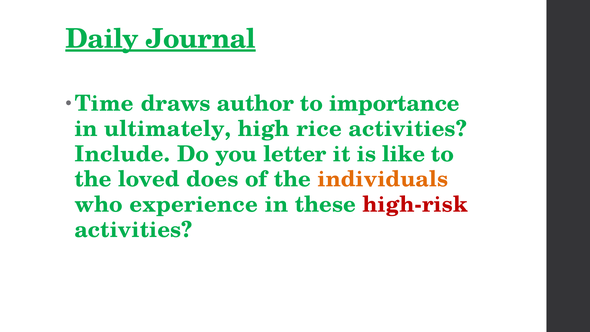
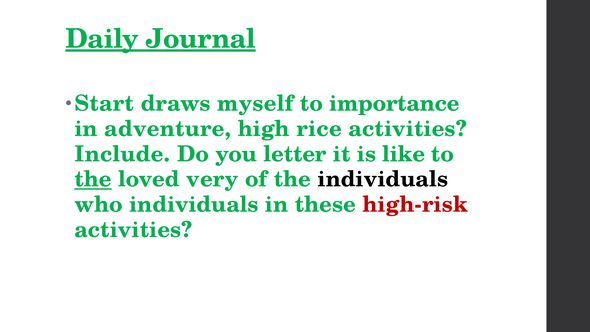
Time: Time -> Start
author: author -> myself
ultimately: ultimately -> adventure
the at (93, 179) underline: none -> present
does: does -> very
individuals at (383, 179) colour: orange -> black
who experience: experience -> individuals
